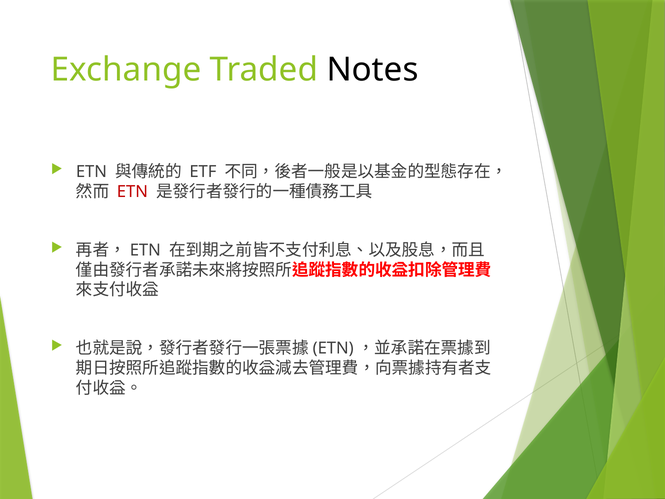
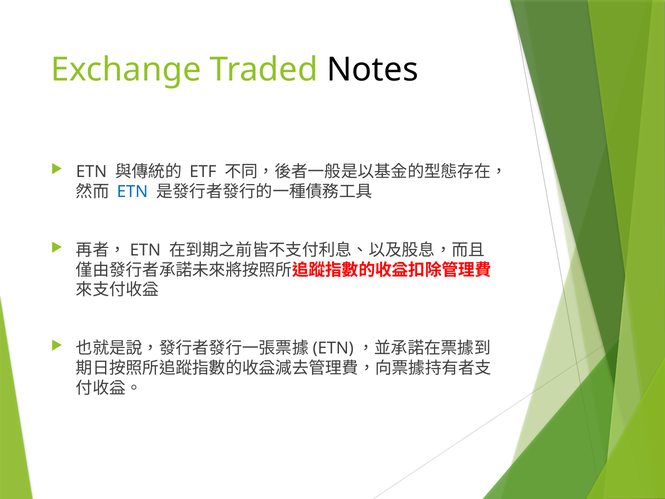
ETN at (132, 192) colour: red -> blue
